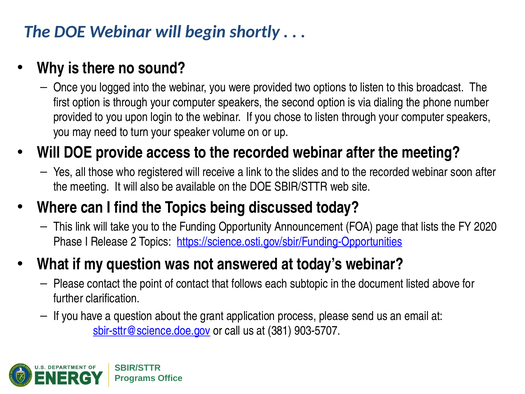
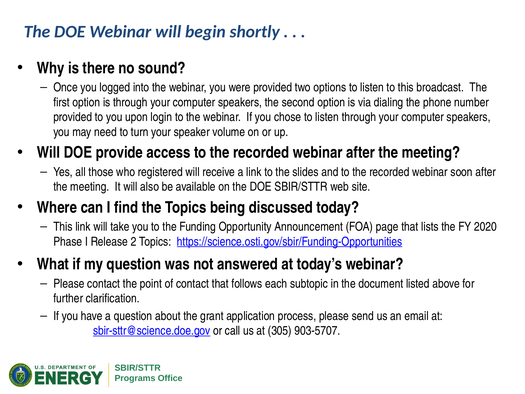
381: 381 -> 305
